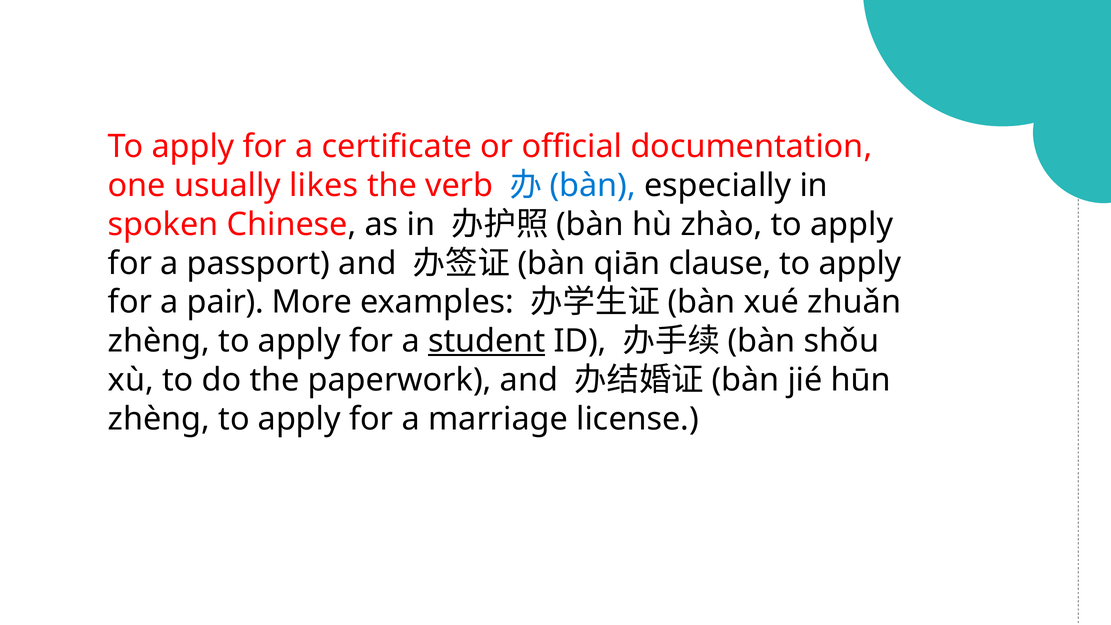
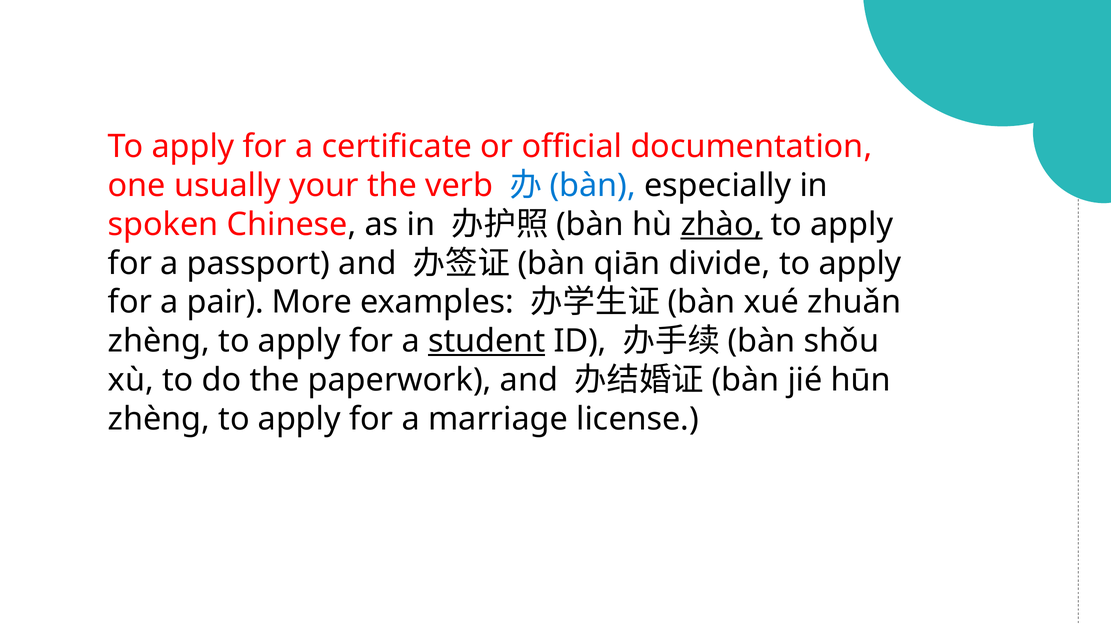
likes: likes -> your
zhào underline: none -> present
clause: clause -> divide
